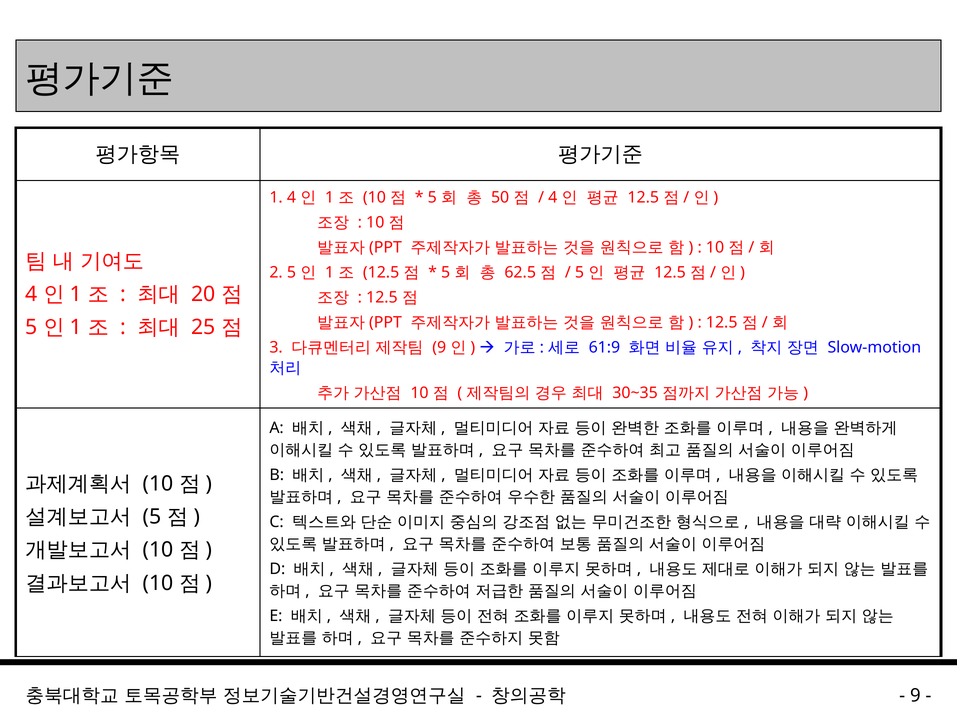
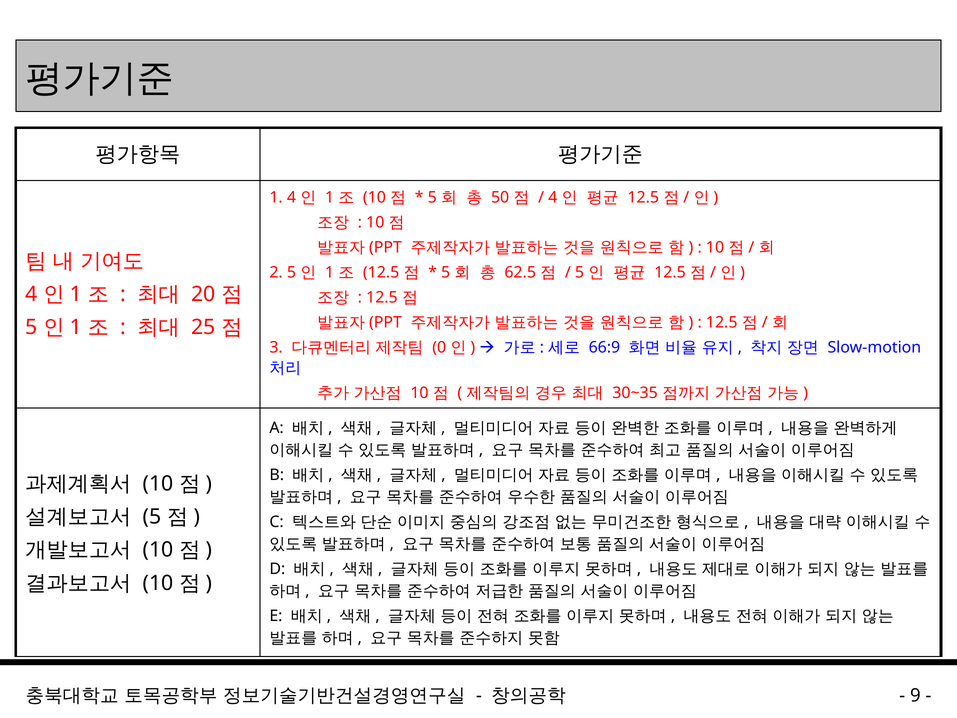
9 at (439, 348): 9 -> 0
61:9: 61:9 -> 66:9
